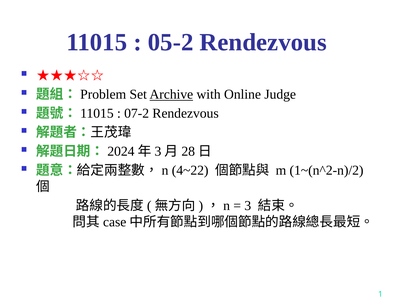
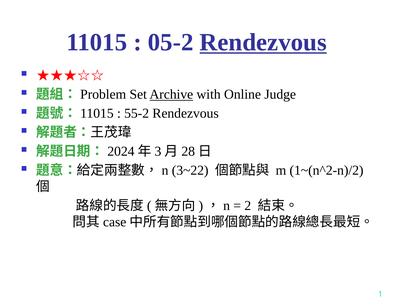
Rendezvous at (263, 42) underline: none -> present
07-2: 07-2 -> 55-2
4~22: 4~22 -> 3~22
3: 3 -> 2
